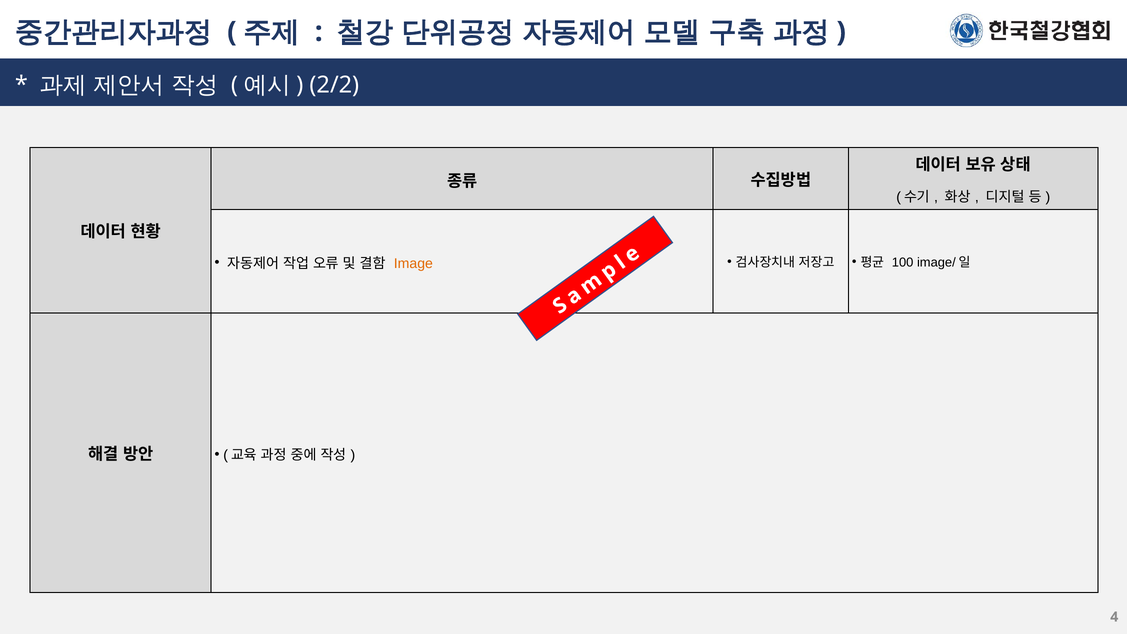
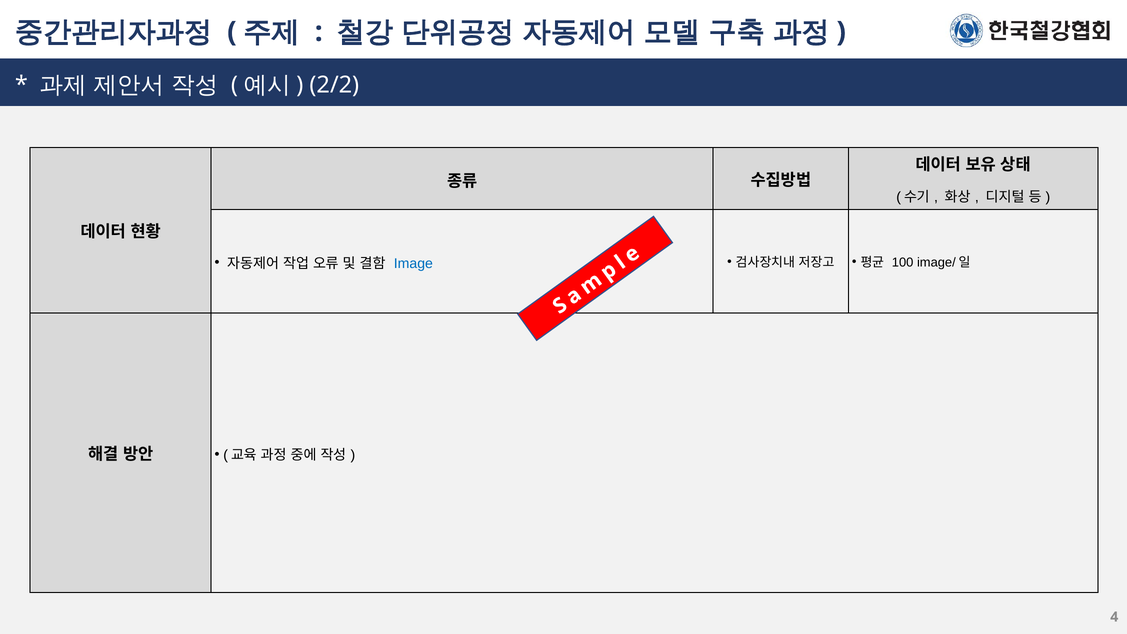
Image colour: orange -> blue
